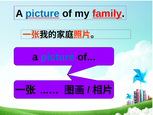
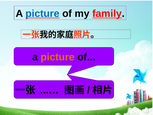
picture at (58, 57) colour: blue -> orange
